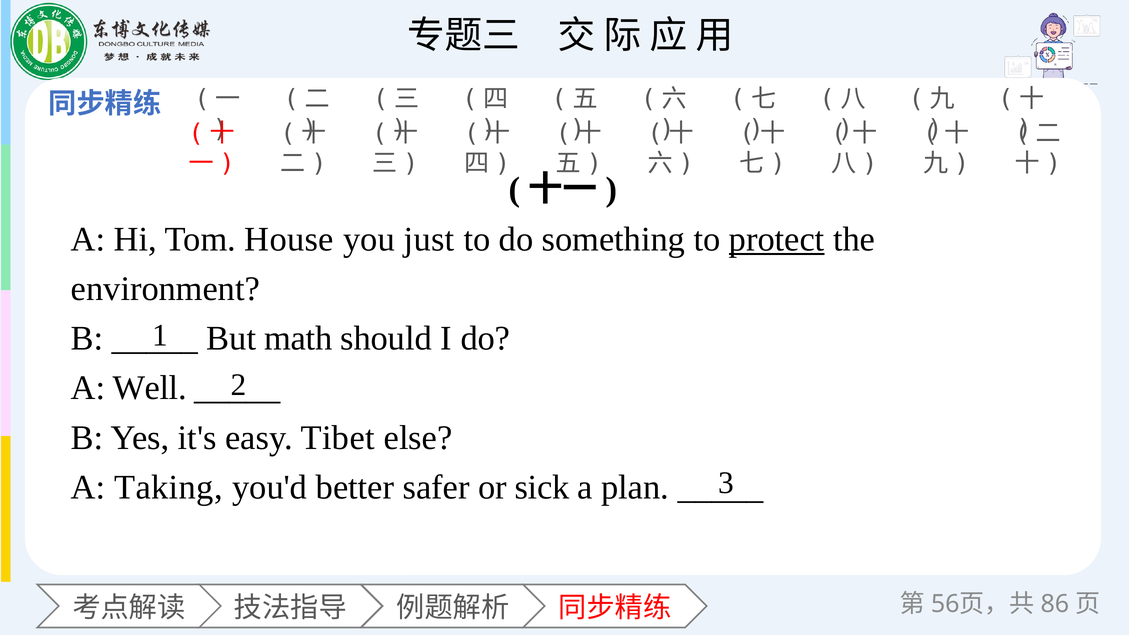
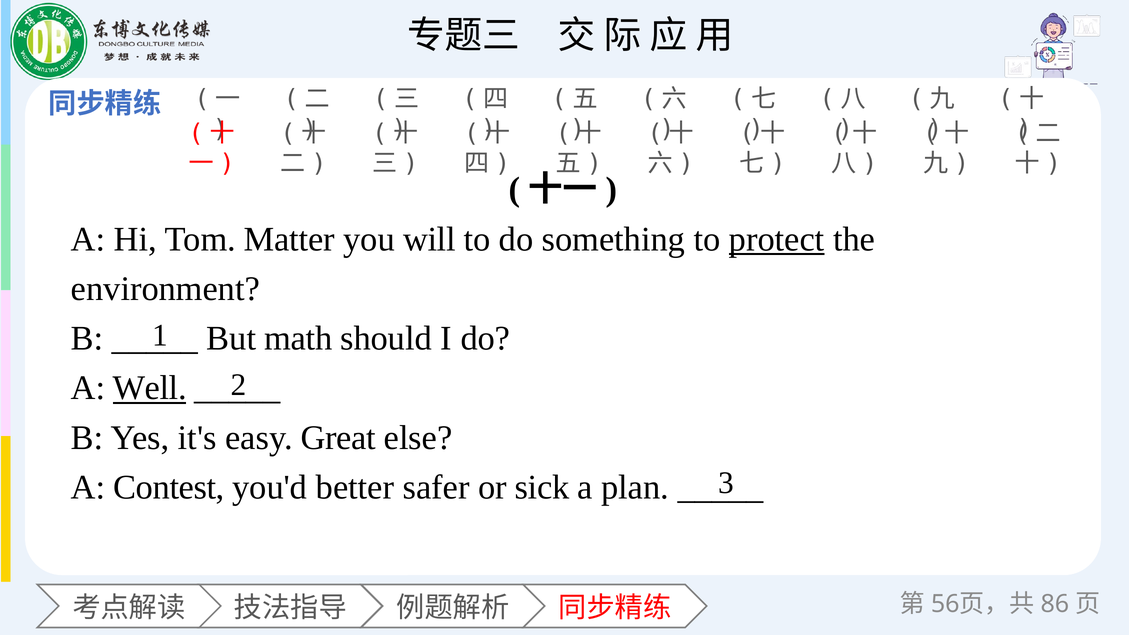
House: House -> Matter
just: just -> will
Well underline: none -> present
Tibet: Tibet -> Great
Taking: Taking -> Contest
